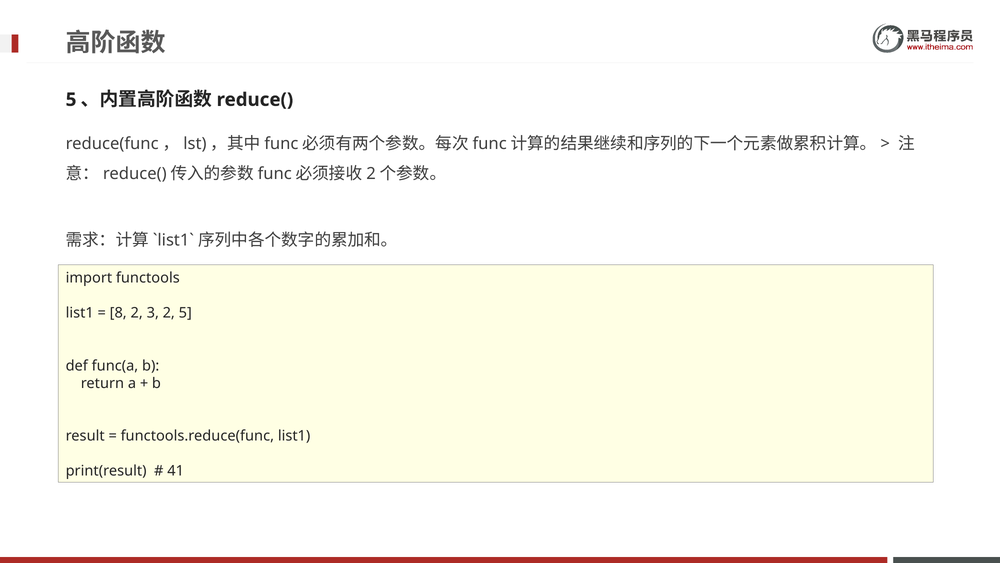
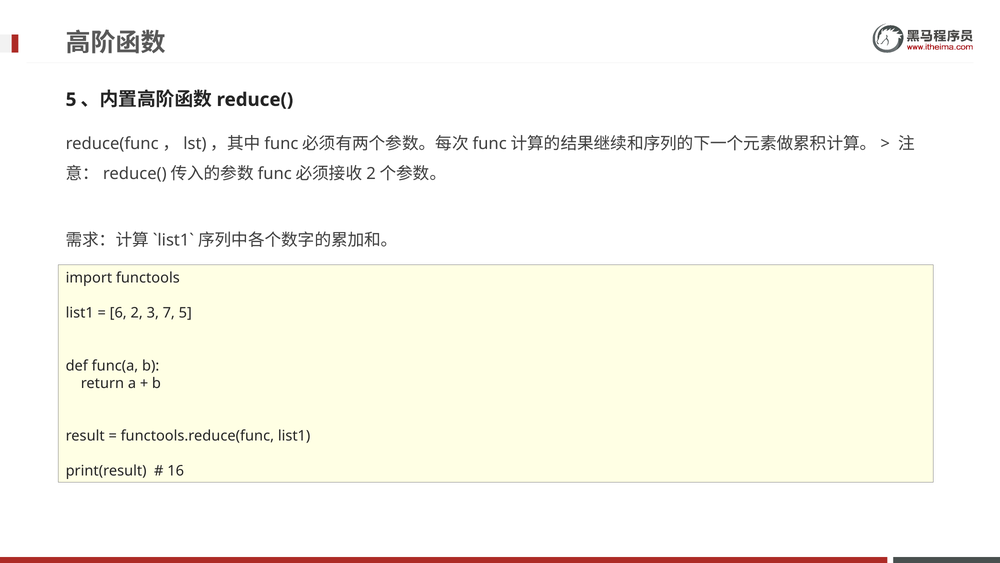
8: 8 -> 6
3 2: 2 -> 7
41: 41 -> 16
